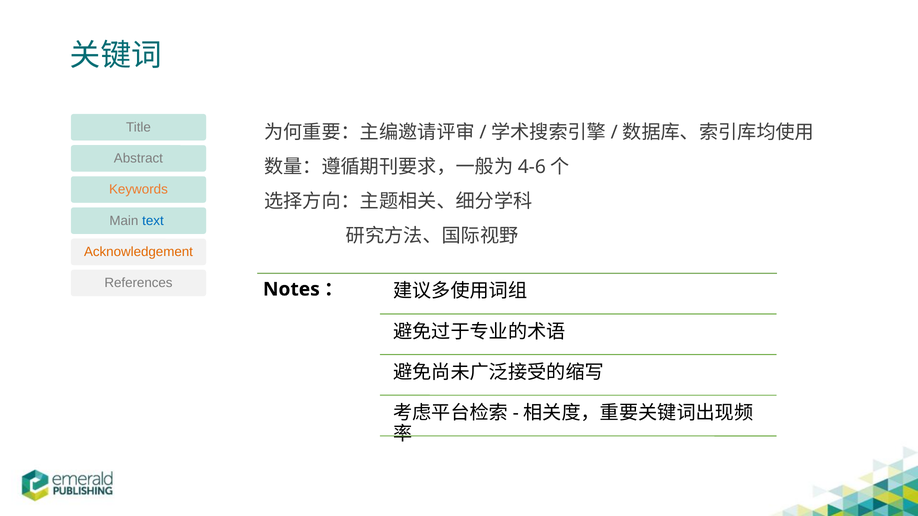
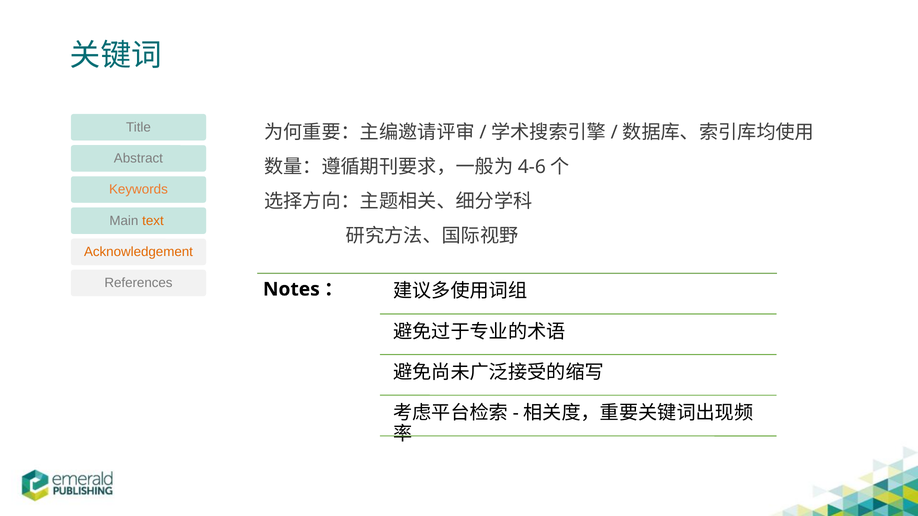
text colour: blue -> orange
